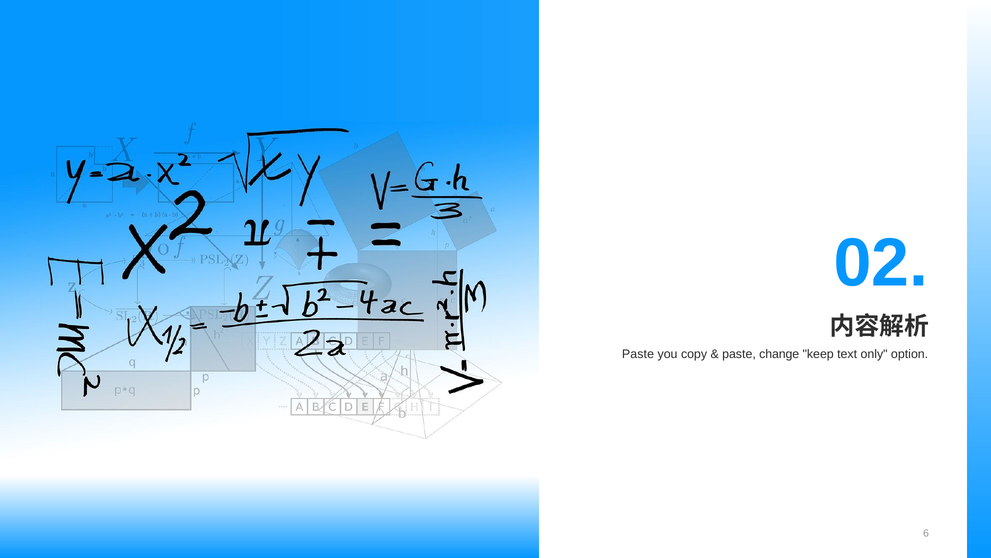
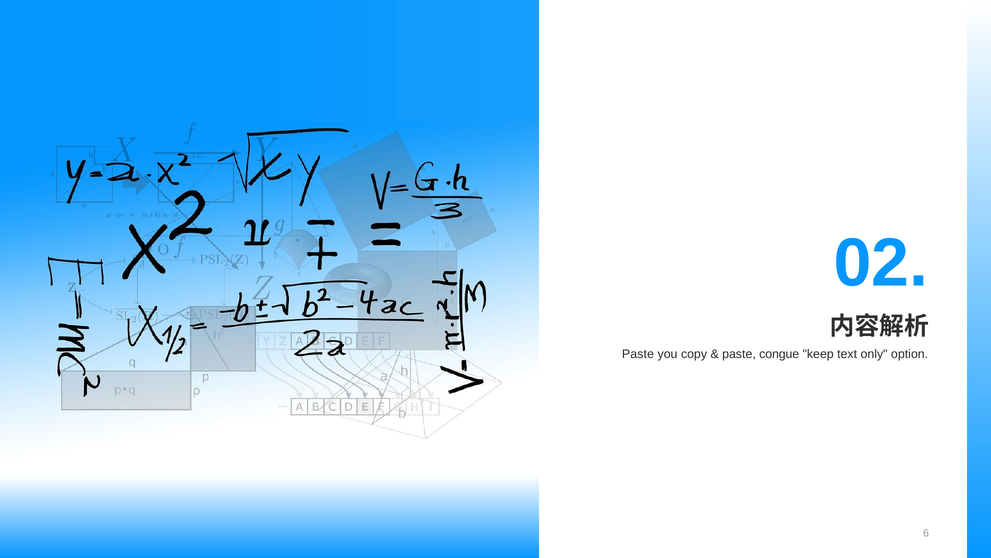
change: change -> congue
